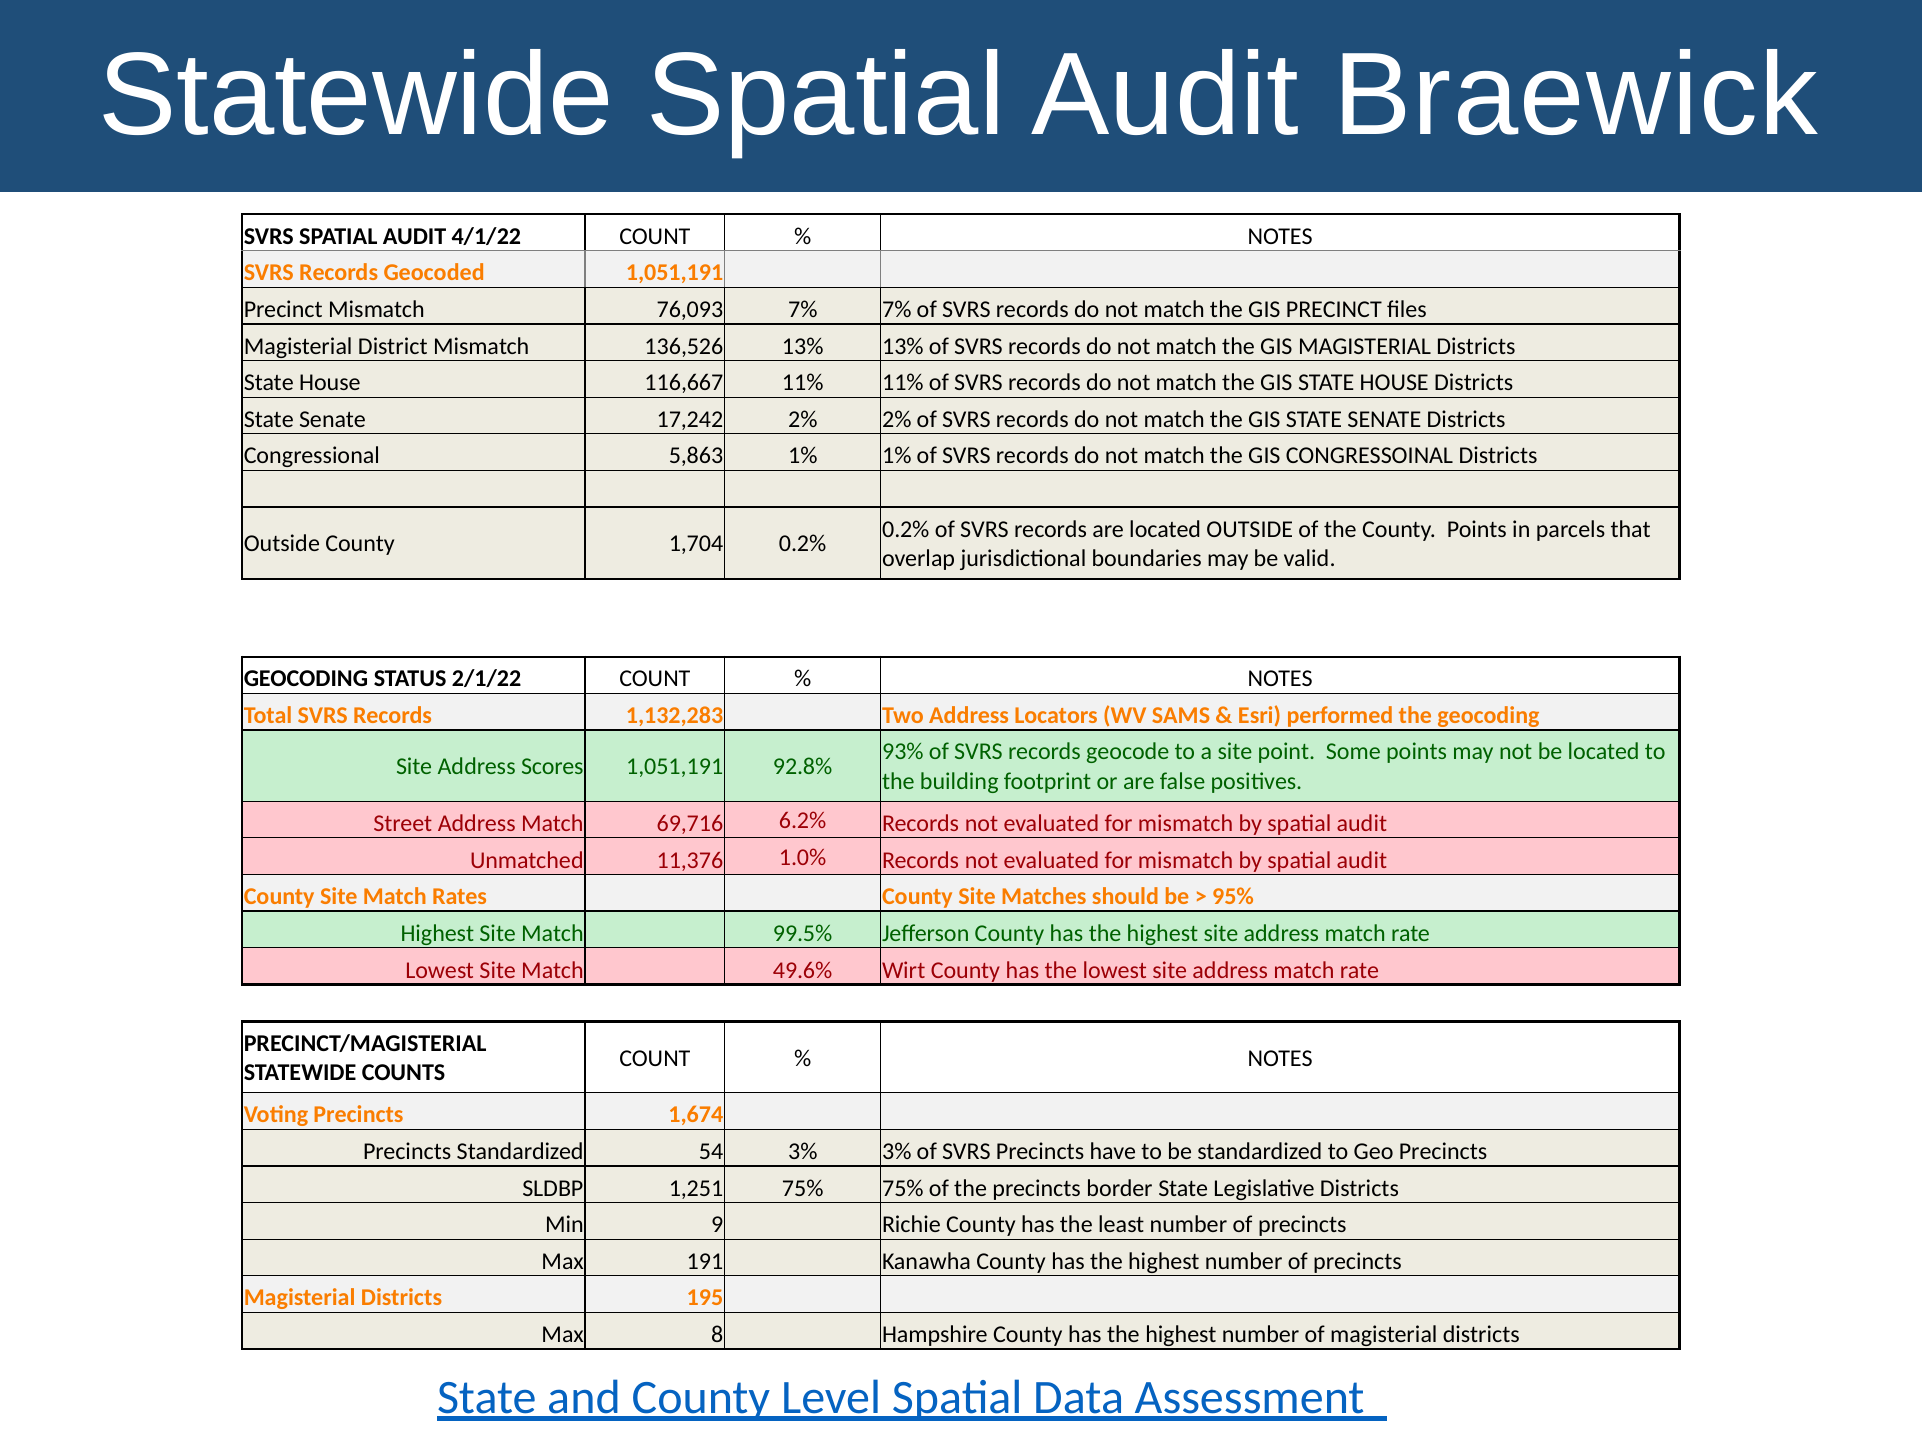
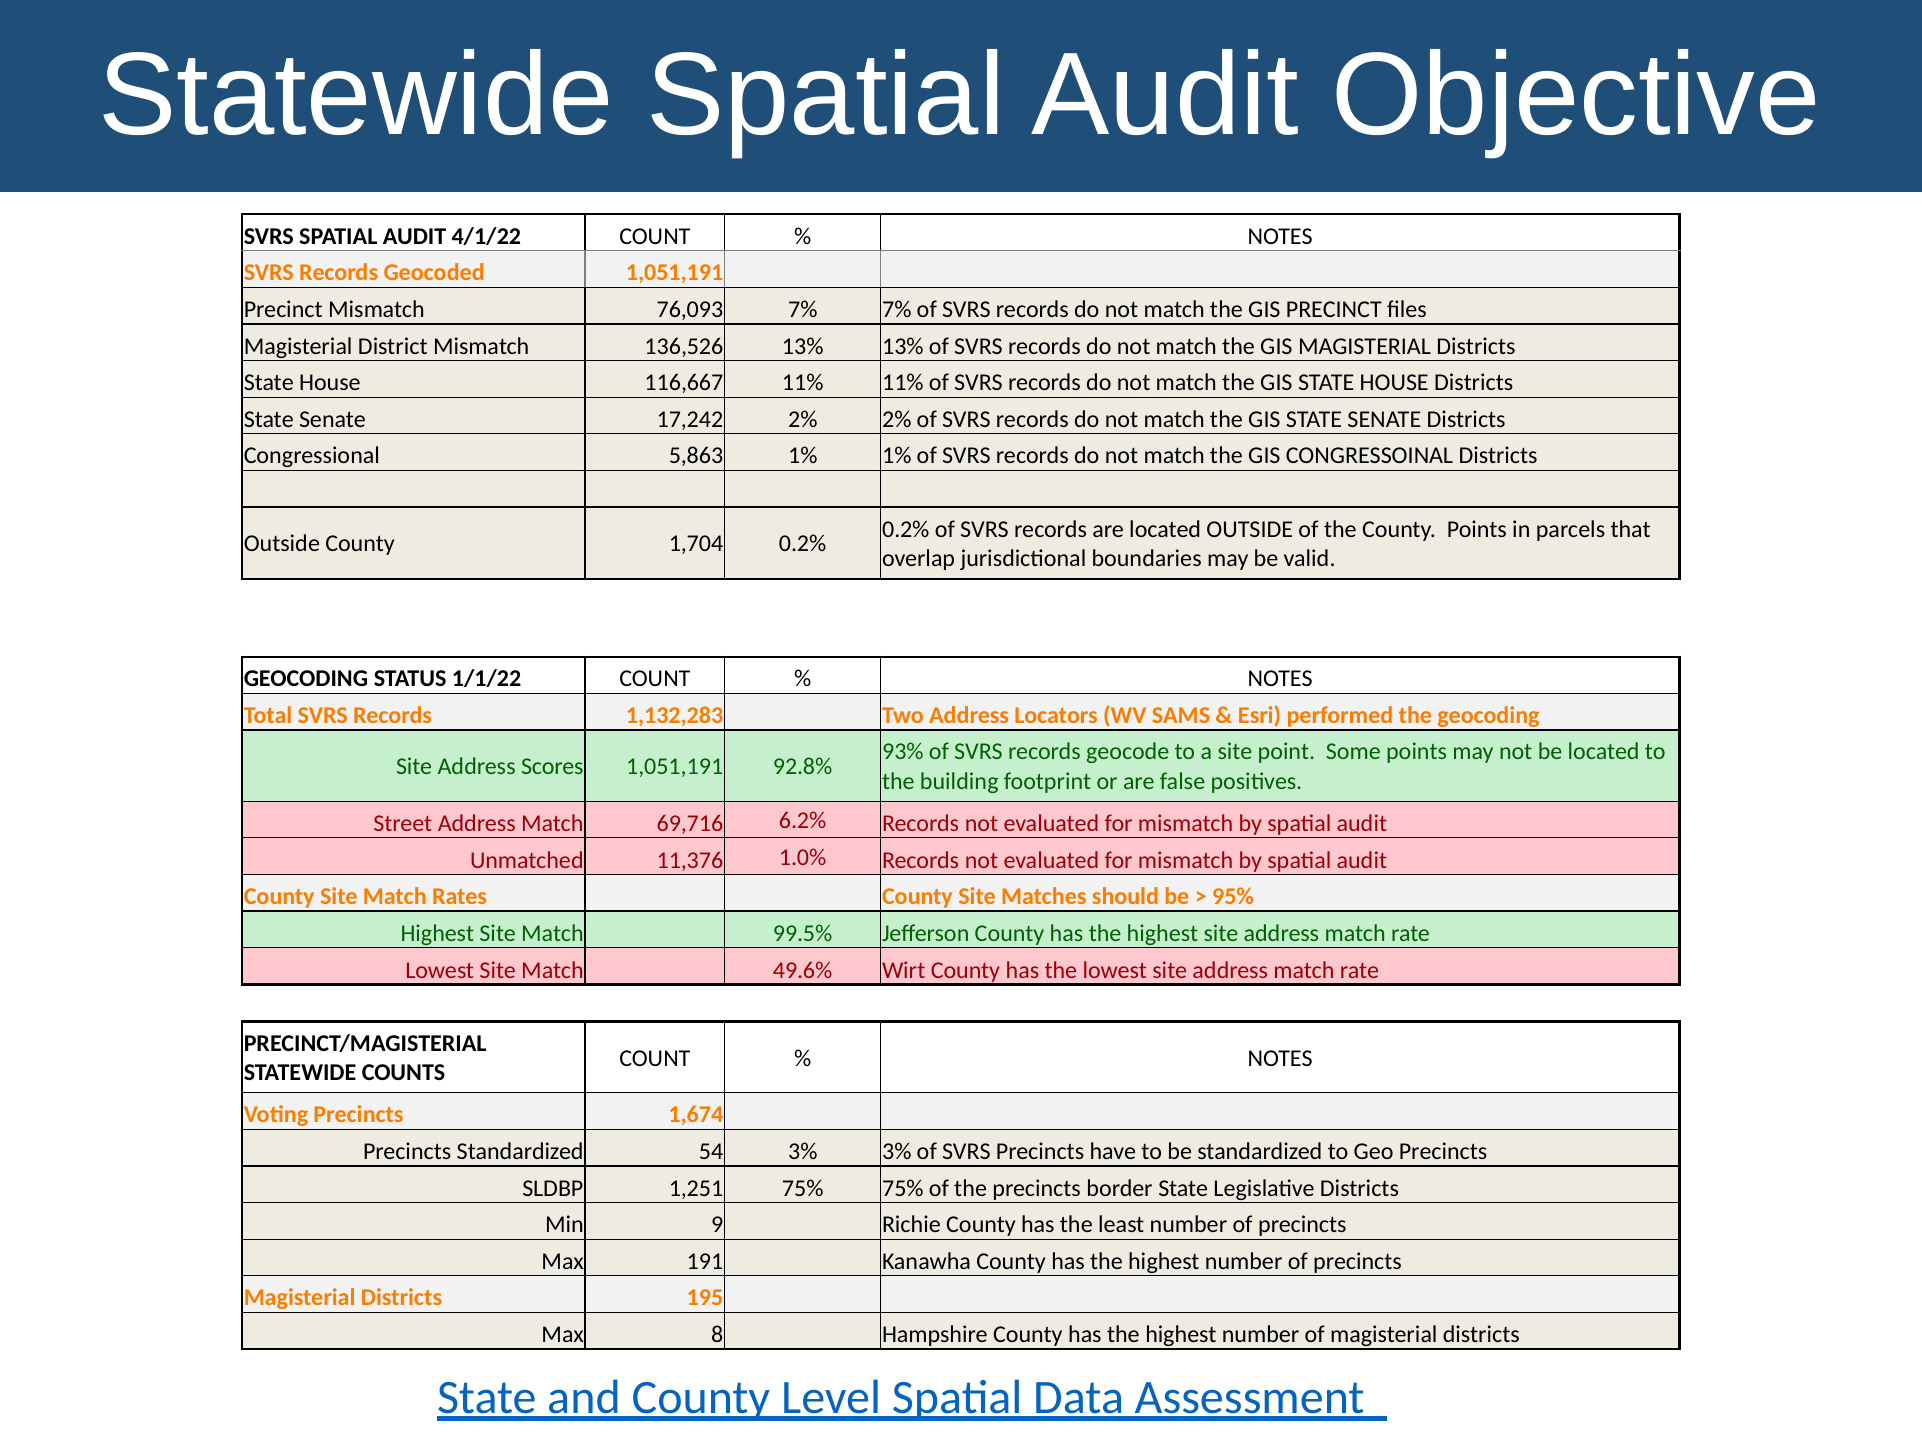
Braewick: Braewick -> Objective
2/1/22: 2/1/22 -> 1/1/22
